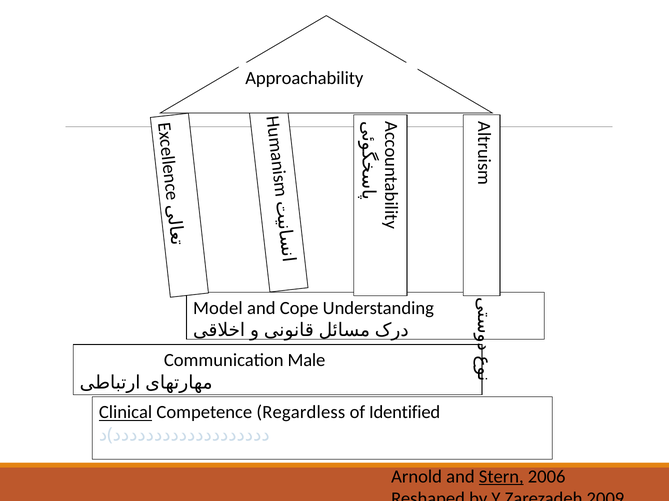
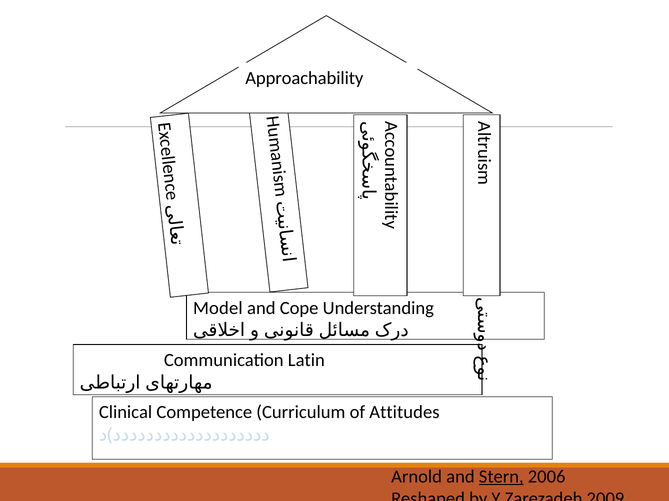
Male: Male -> Latin
Clinical underline: present -> none
Regardless: Regardless -> Curriculum
Identified: Identified -> Attitudes
